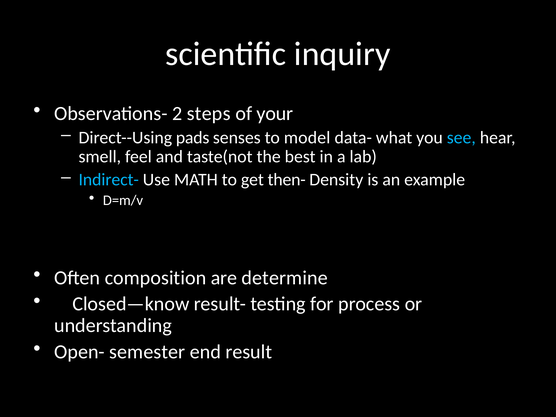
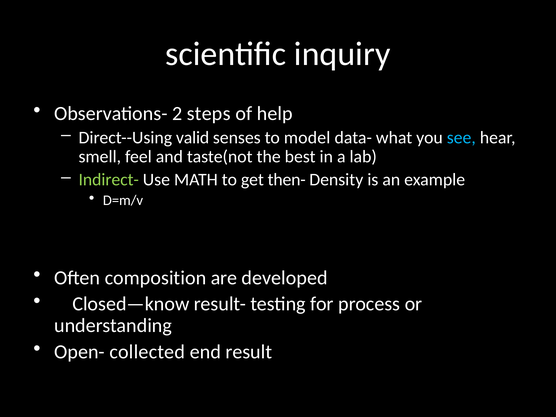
your: your -> help
pads: pads -> valid
Indirect- colour: light blue -> light green
determine: determine -> developed
semester: semester -> collected
